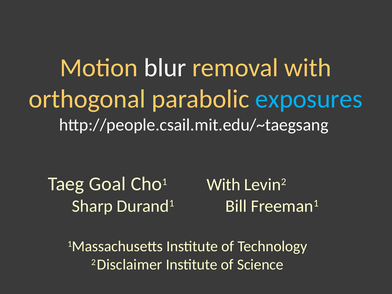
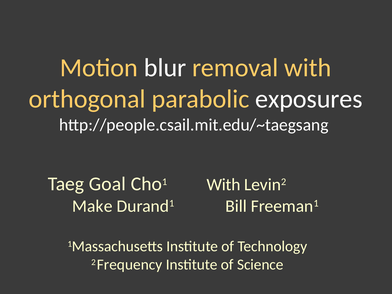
exposures colour: light blue -> white
Sharp: Sharp -> Make
Disclaimer: Disclaimer -> Frequency
